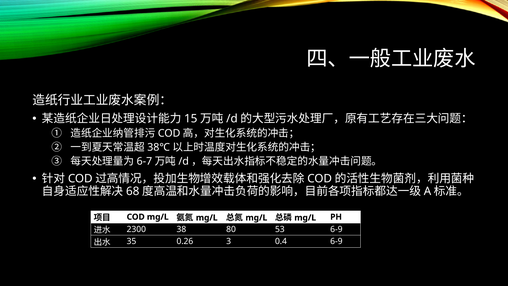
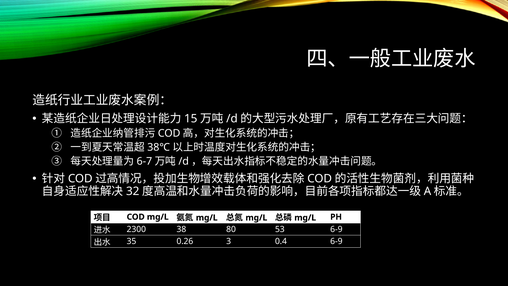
68: 68 -> 32
